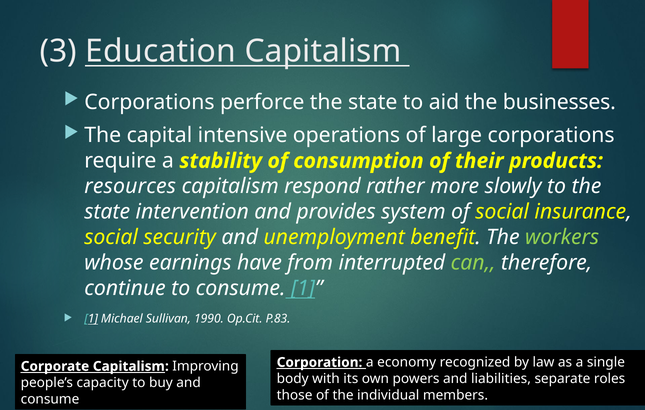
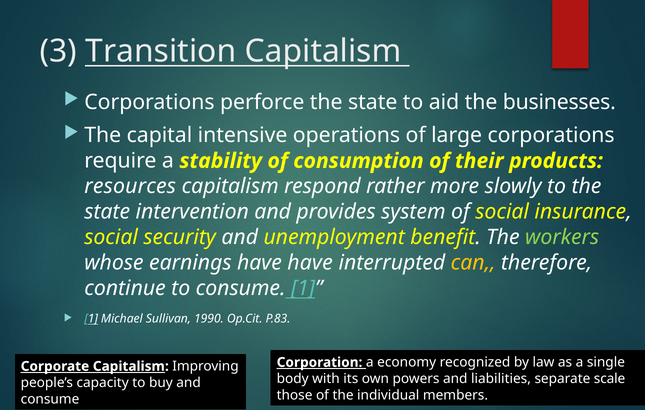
Education: Education -> Transition
have from: from -> have
can colour: light green -> yellow
roles: roles -> scale
